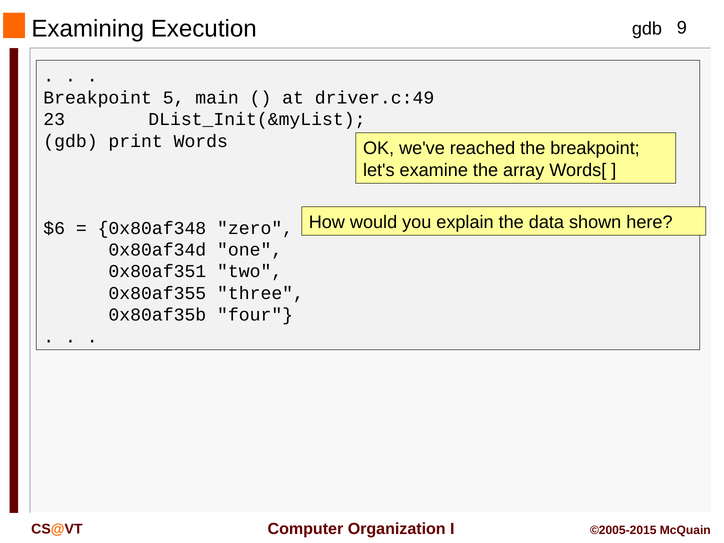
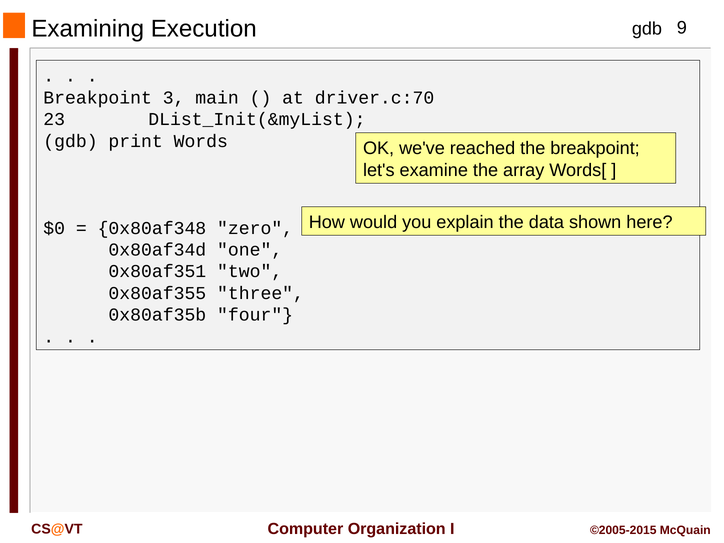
5: 5 -> 3
driver.c:49: driver.c:49 -> driver.c:70
$6: $6 -> $0
